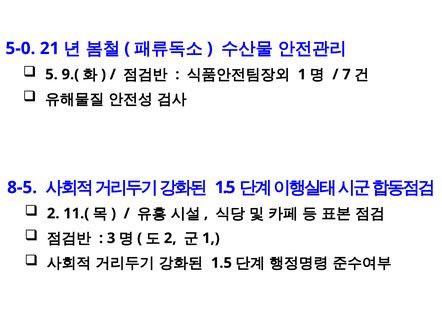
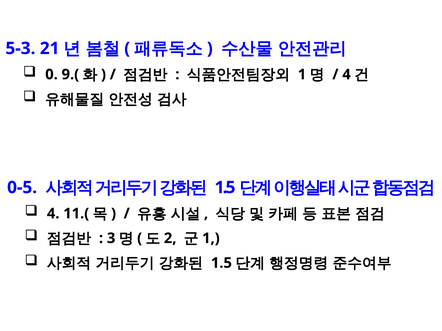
5-0: 5-0 -> 5-3
5: 5 -> 0
7 at (347, 75): 7 -> 4
8-5: 8-5 -> 0-5
2 at (53, 214): 2 -> 4
